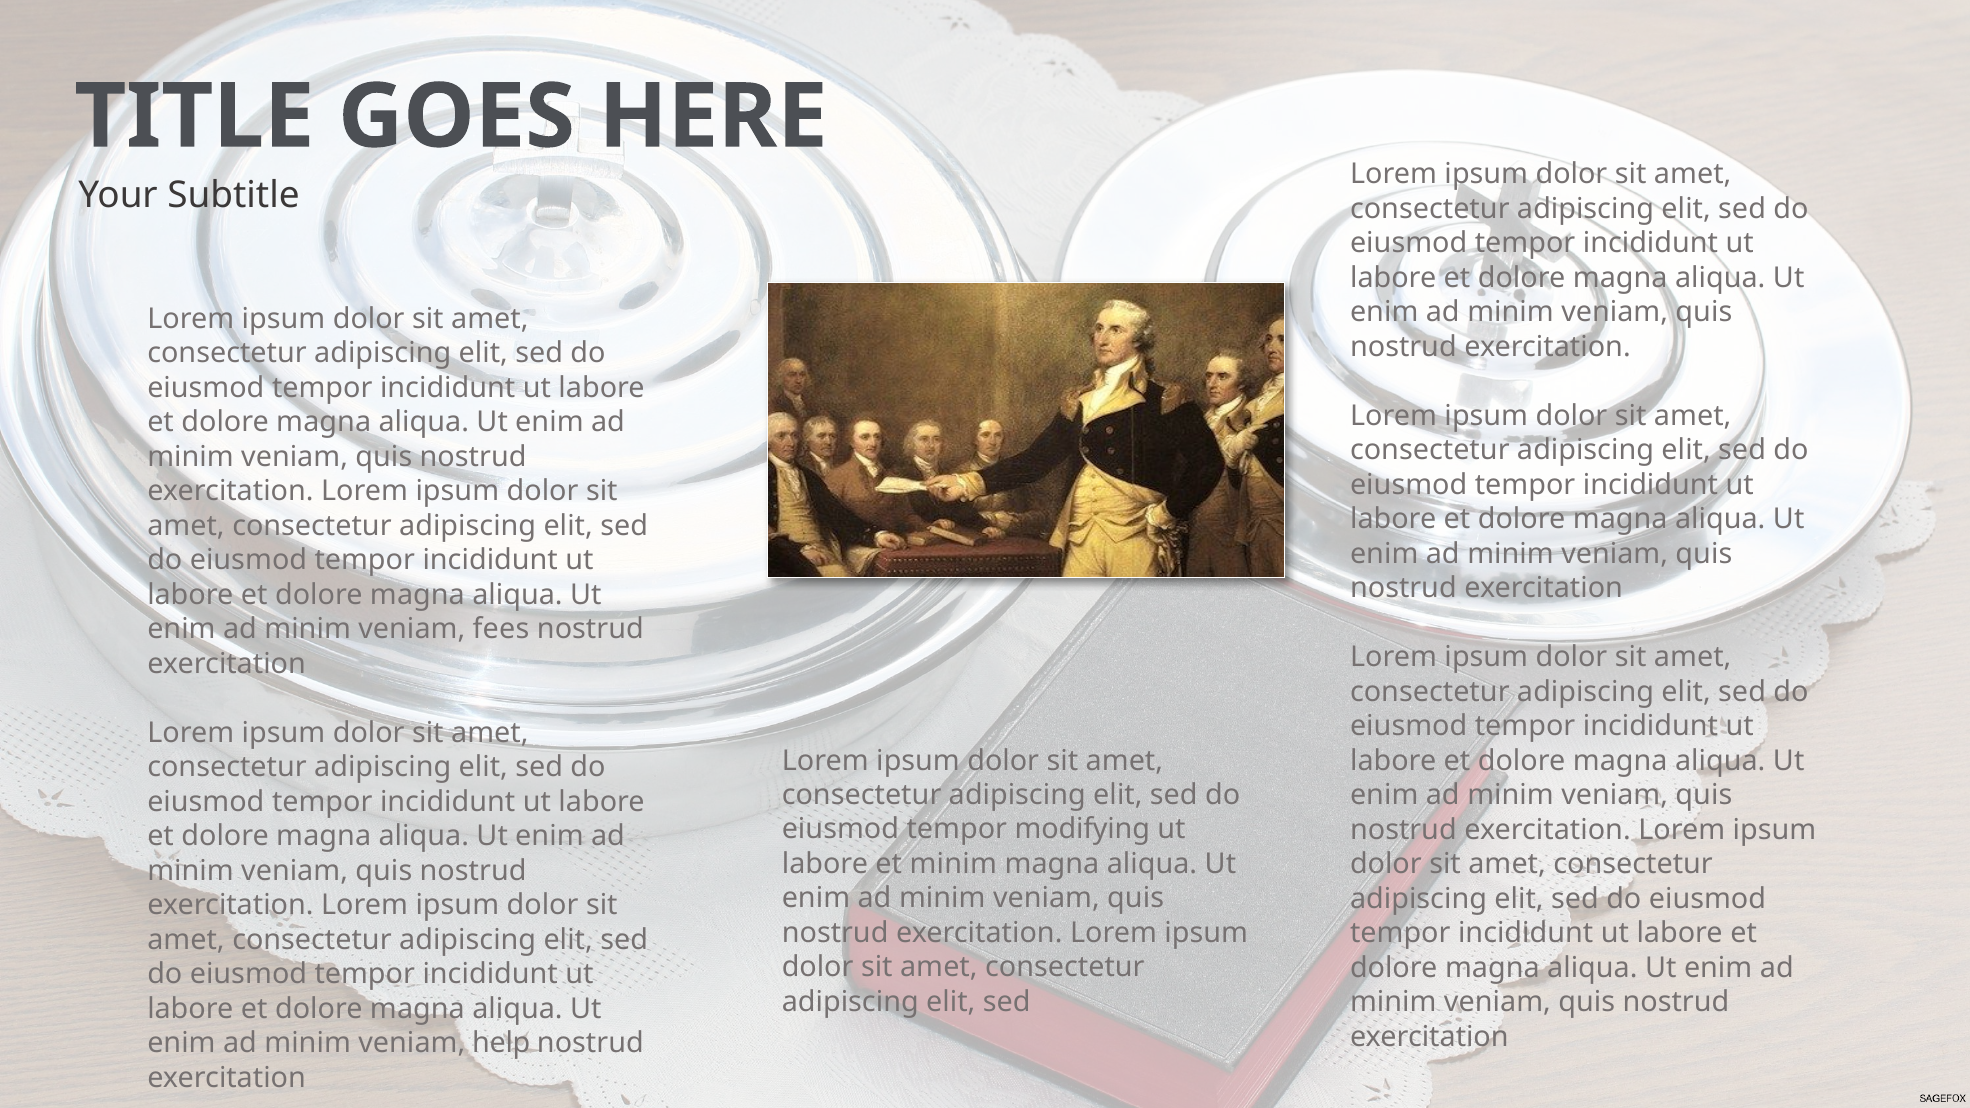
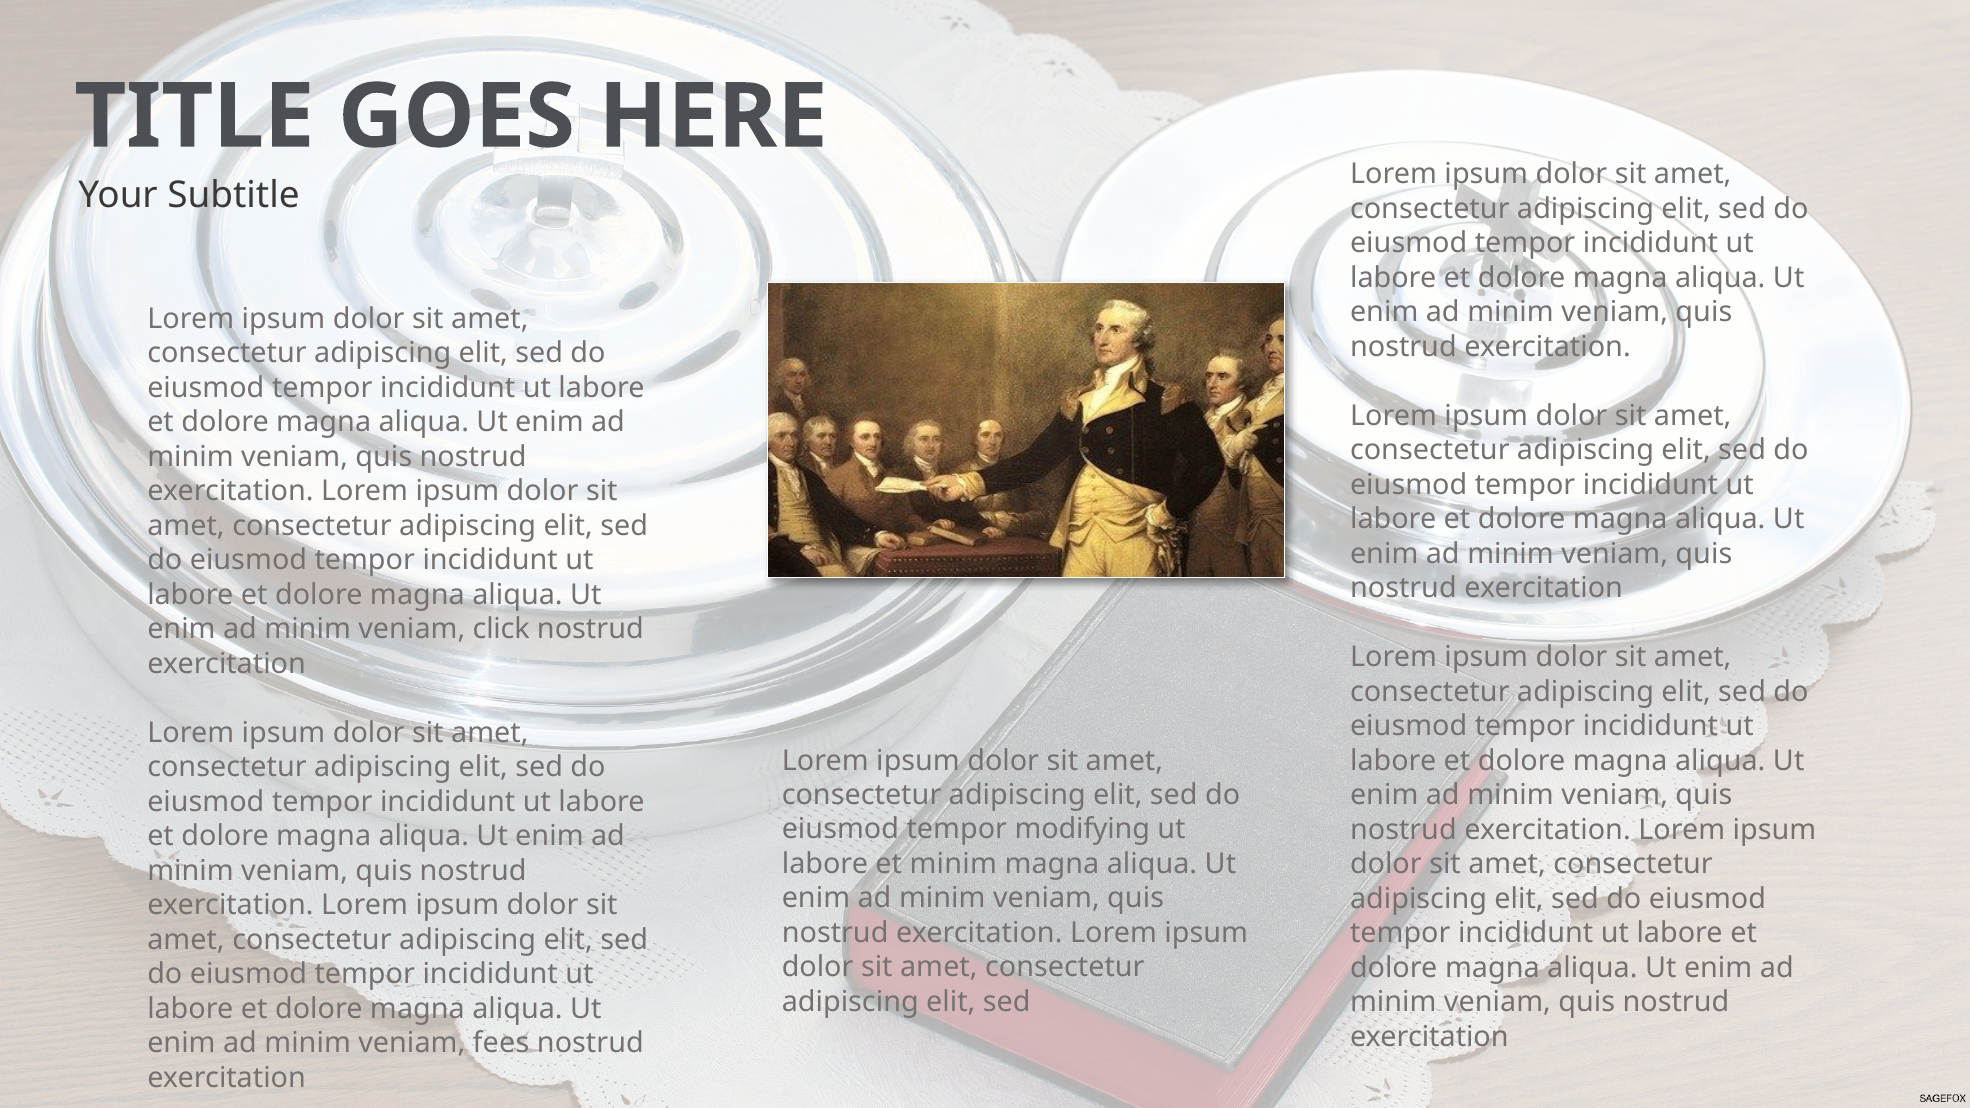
fees: fees -> click
help: help -> fees
